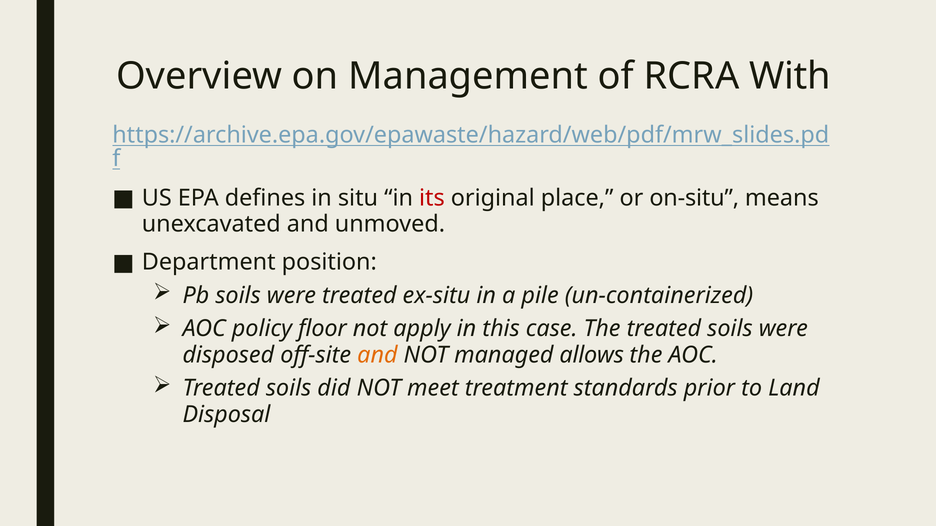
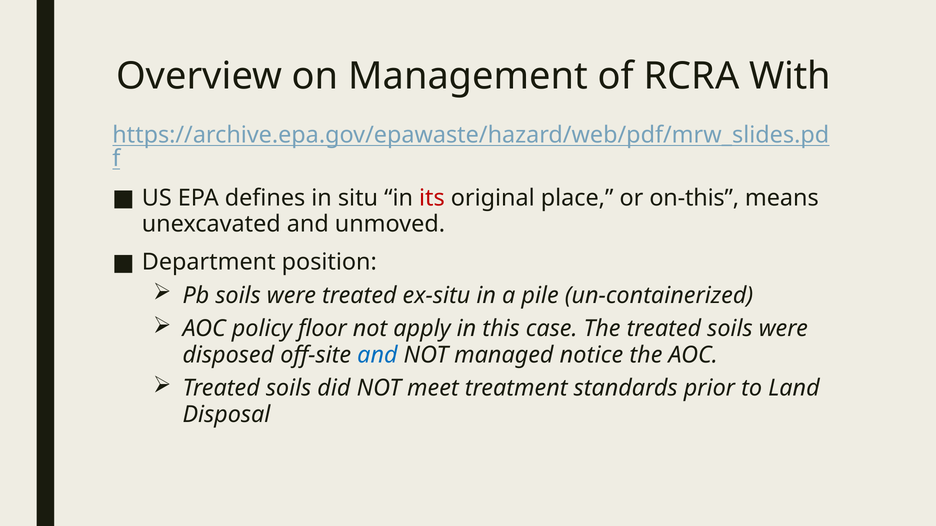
on-situ: on-situ -> on-this
and at (377, 355) colour: orange -> blue
allows: allows -> notice
